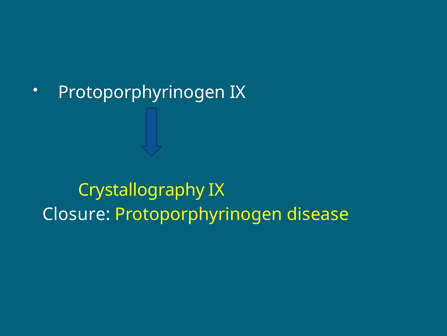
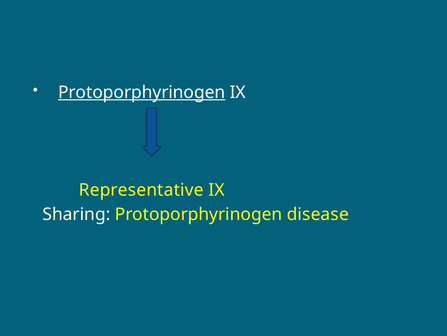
Protoporphyrinogen at (142, 92) underline: none -> present
Crystallography: Crystallography -> Representative
Closure: Closure -> Sharing
